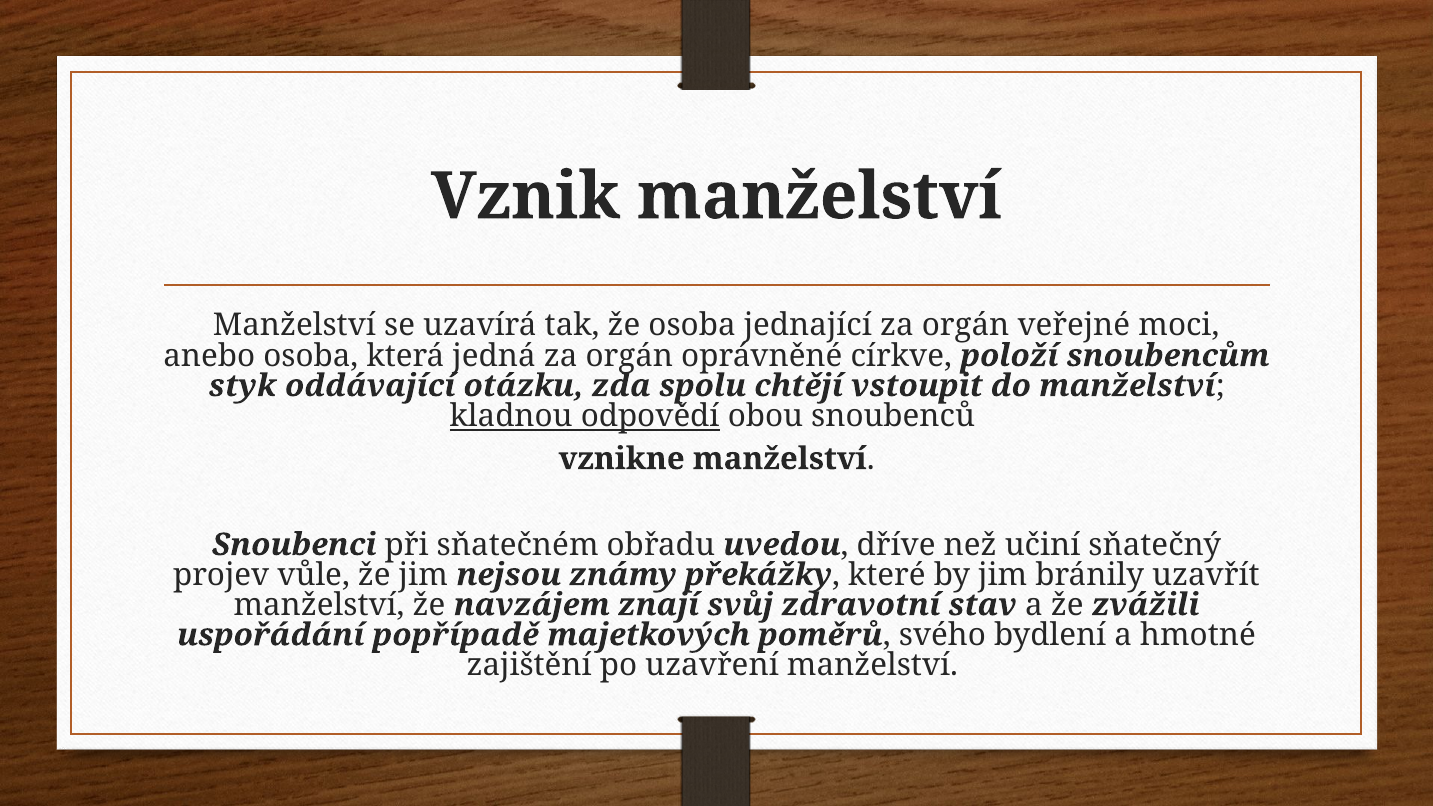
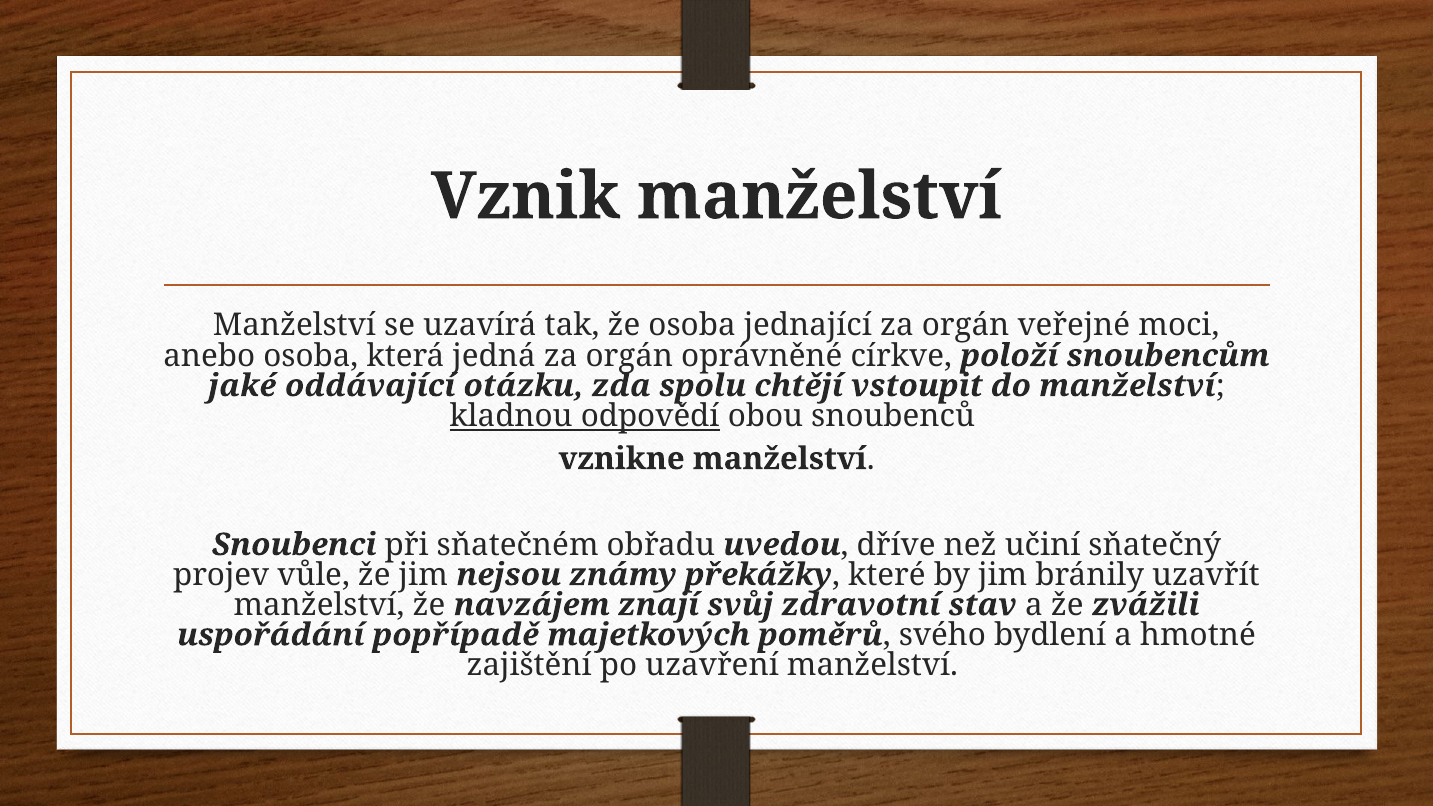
styk: styk -> jaké
